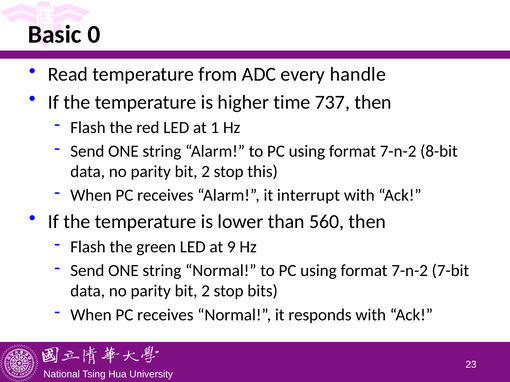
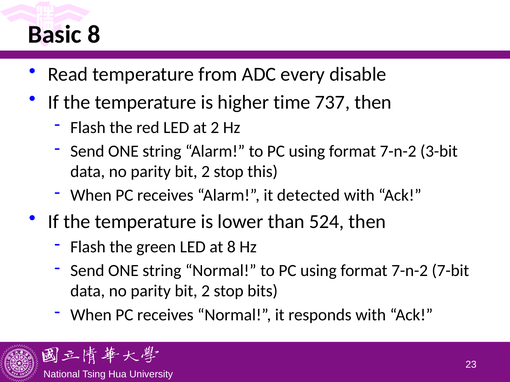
Basic 0: 0 -> 8
handle: handle -> disable
at 1: 1 -> 2
8-bit: 8-bit -> 3-bit
interrupt: interrupt -> detected
560: 560 -> 524
at 9: 9 -> 8
